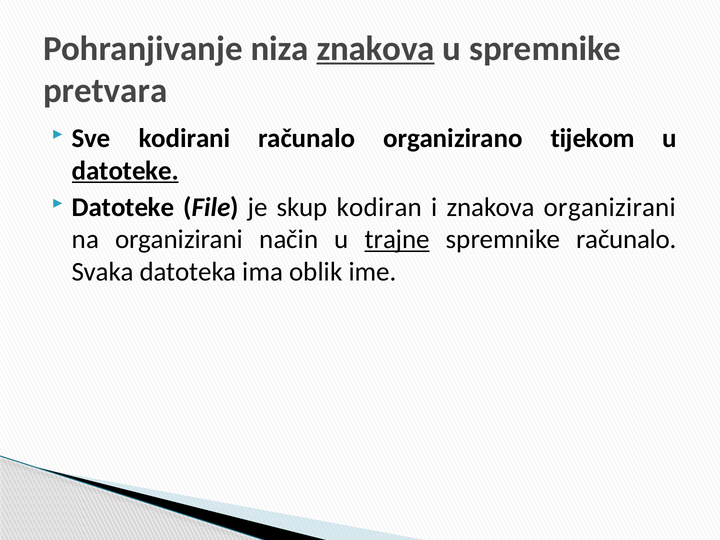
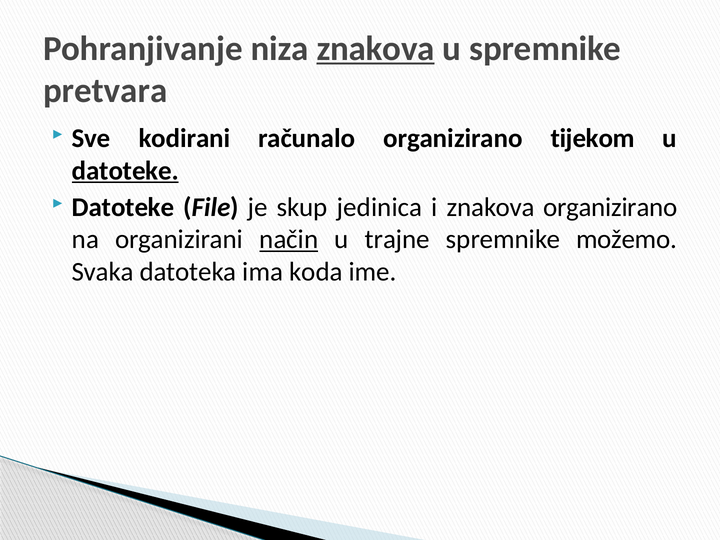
kodiran: kodiran -> jedinica
znakova organizirani: organizirani -> organizirano
način underline: none -> present
trajne underline: present -> none
spremnike računalo: računalo -> možemo
oblik: oblik -> koda
